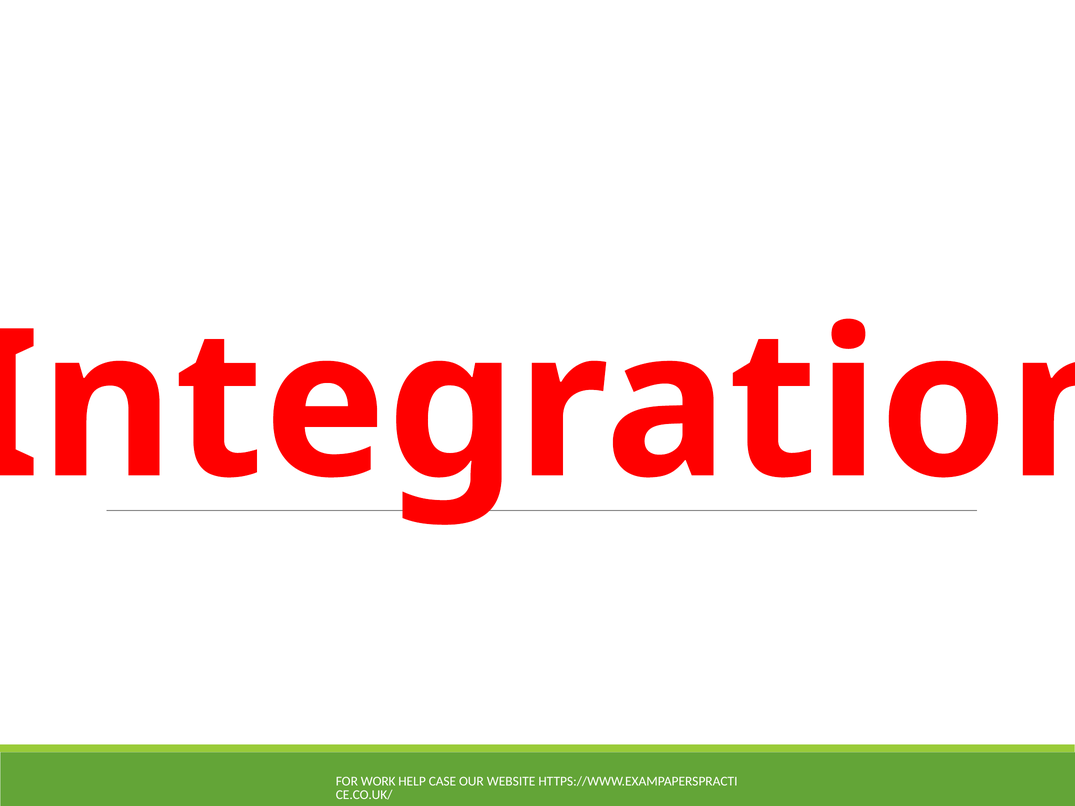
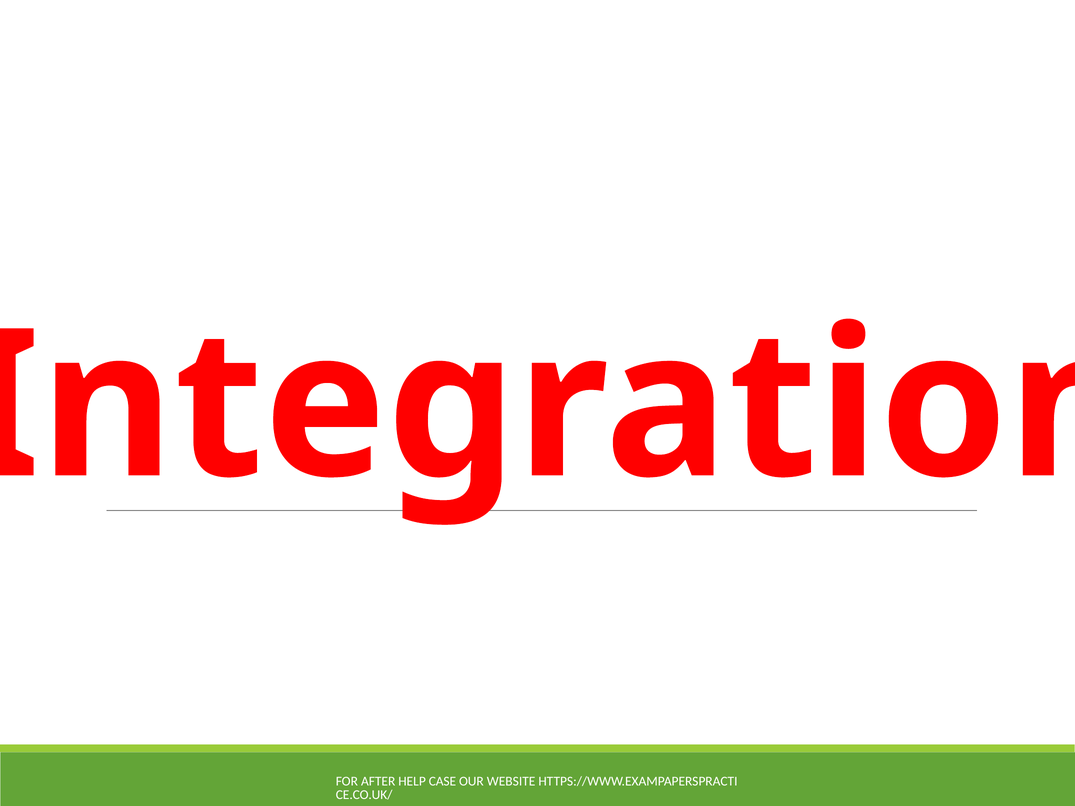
WORK: WORK -> AFTER
